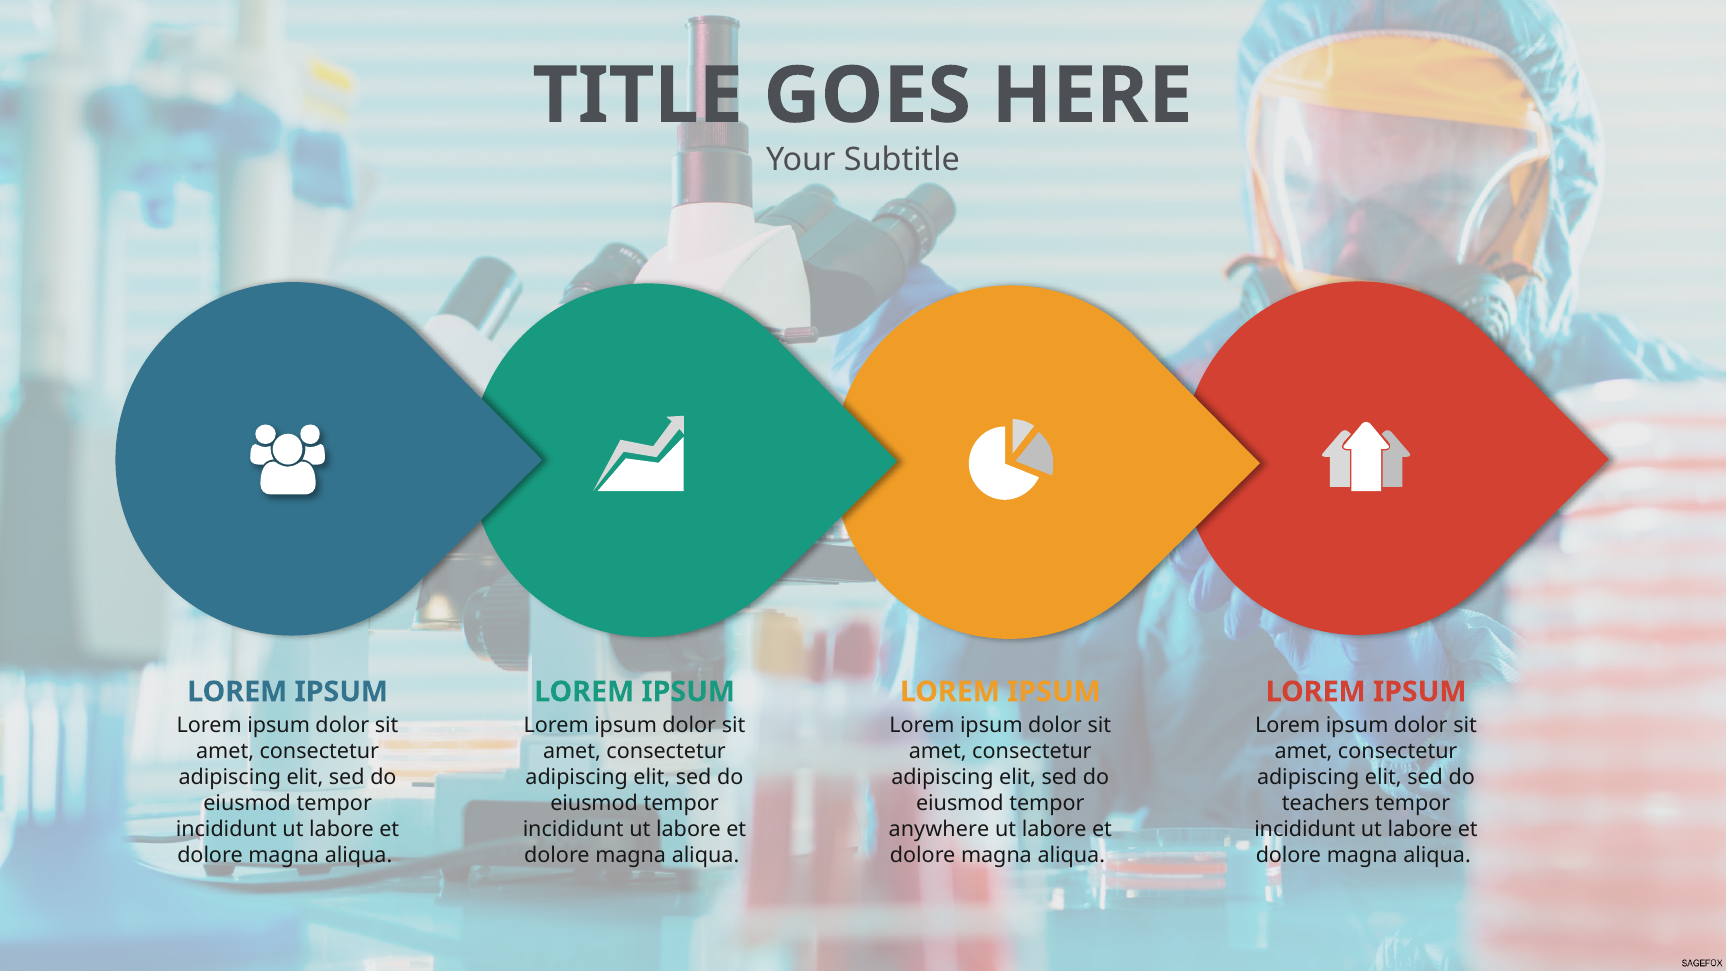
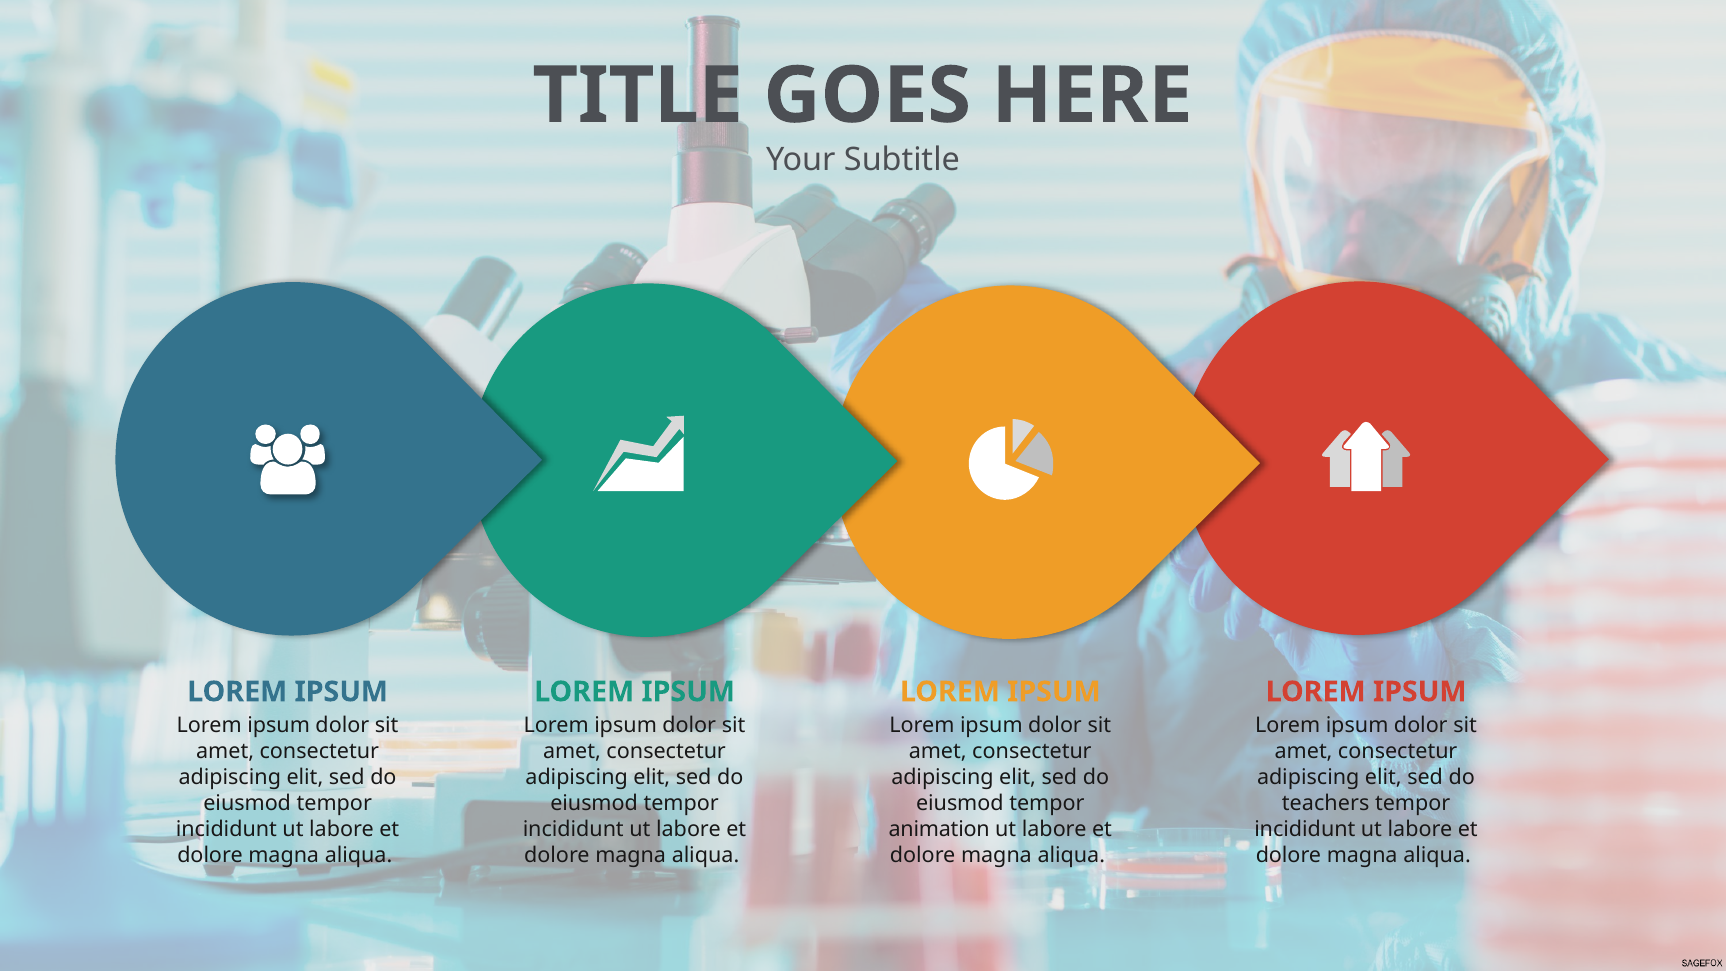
anywhere: anywhere -> animation
